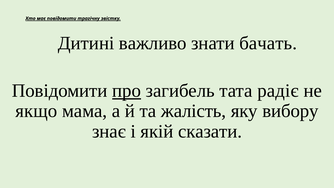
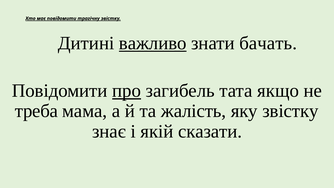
важливо underline: none -> present
радіє: радіє -> якщо
якщо: якщо -> треба
яку вибору: вибору -> звістку
